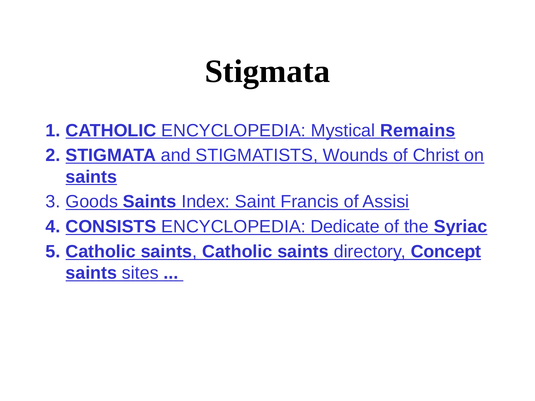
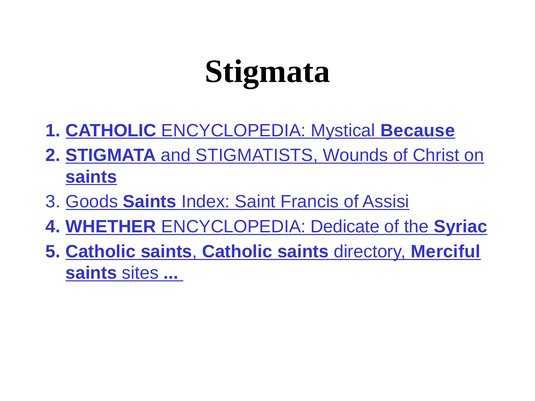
Remains: Remains -> Because
CONSISTS: CONSISTS -> WHETHER
Concept: Concept -> Merciful
